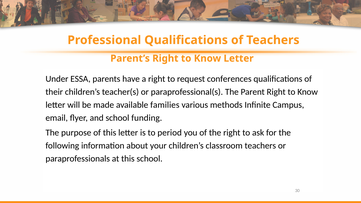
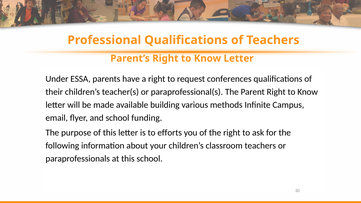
families: families -> building
period: period -> efforts
